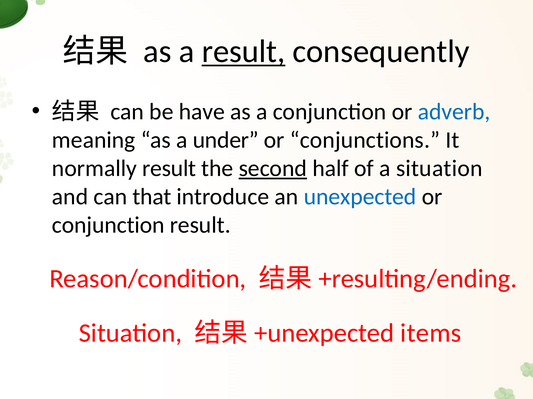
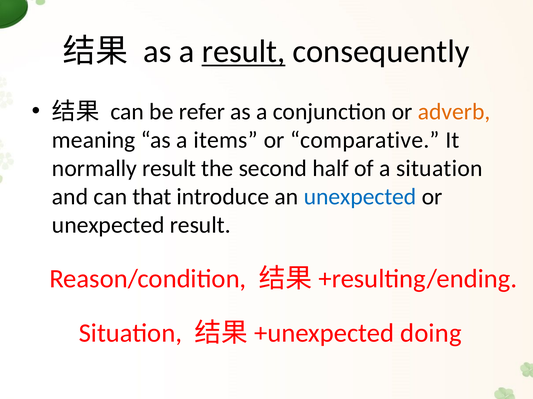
have: have -> refer
adverb colour: blue -> orange
under: under -> items
conjunctions: conjunctions -> comparative
second underline: present -> none
conjunction at (108, 226): conjunction -> unexpected
items: items -> doing
